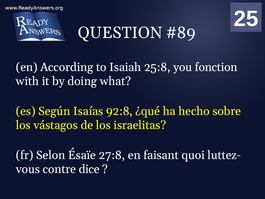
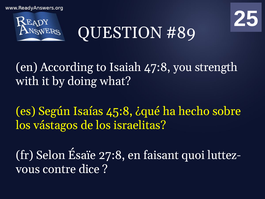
25:8: 25:8 -> 47:8
fonction: fonction -> strength
92:8: 92:8 -> 45:8
